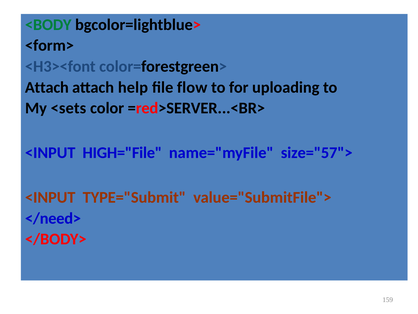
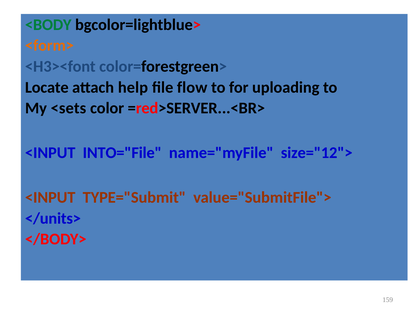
<form> colour: black -> orange
Attach at (47, 87): Attach -> Locate
HIGH="File: HIGH="File -> INTO="File
size="57">: size="57"> -> size="12">
</need>: </need> -> </units>
